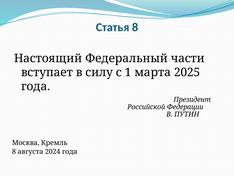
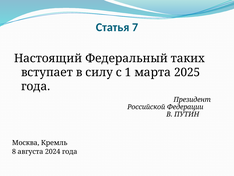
Статья 8: 8 -> 7
части: части -> таких
